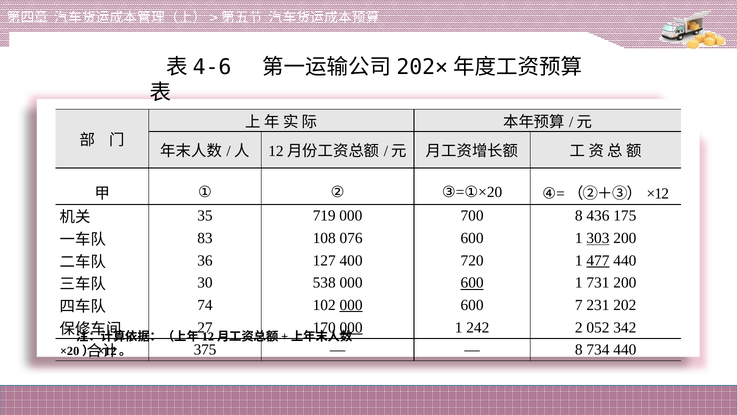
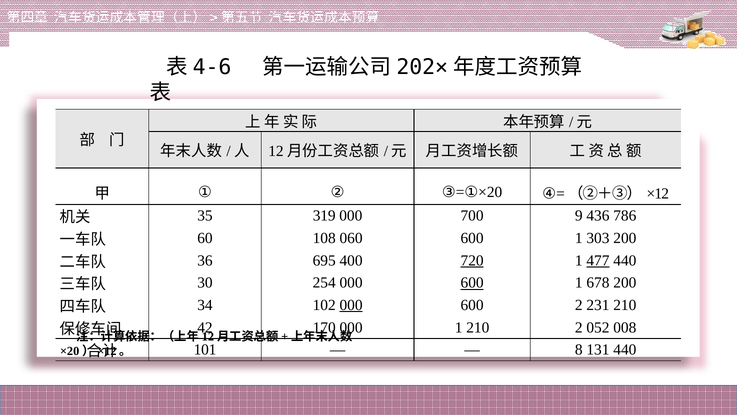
719: 719 -> 319
700 8: 8 -> 9
175: 175 -> 786
83: 83 -> 60
076: 076 -> 060
303 underline: present -> none
127: 127 -> 695
720 underline: none -> present
538: 538 -> 254
731: 731 -> 678
74: 74 -> 34
600 7: 7 -> 2
231 202: 202 -> 210
27: 27 -> 42
000 at (351, 327) underline: present -> none
1 242: 242 -> 210
342: 342 -> 008
375: 375 -> 101
734: 734 -> 131
